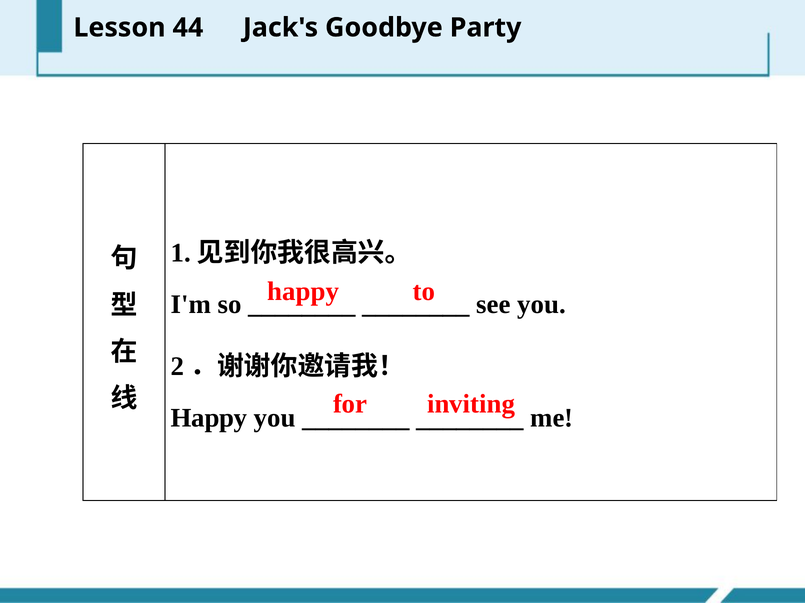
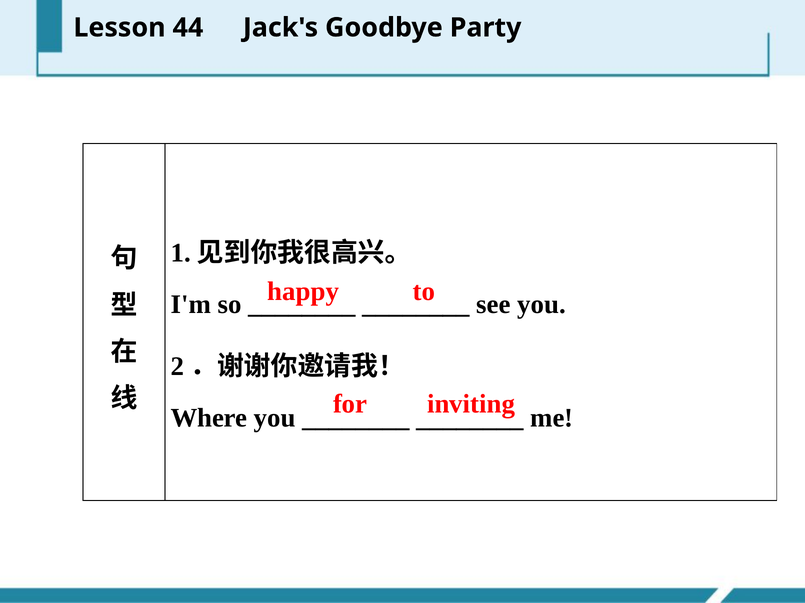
Happy at (209, 419): Happy -> Where
